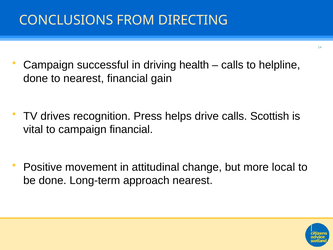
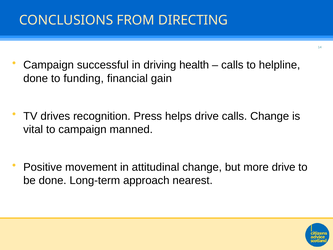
to nearest: nearest -> funding
calls Scottish: Scottish -> Change
campaign financial: financial -> manned
more local: local -> drive
